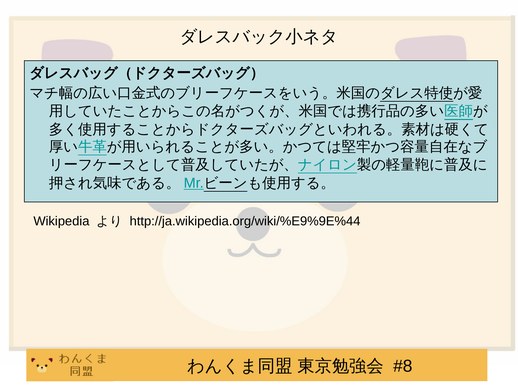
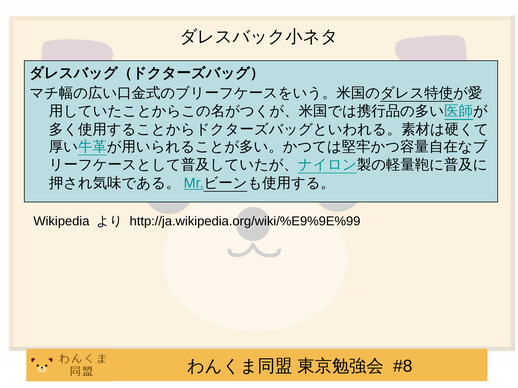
http://ja.wikipedia.org/wiki/%E9%9E%44: http://ja.wikipedia.org/wiki/%E9%9E%44 -> http://ja.wikipedia.org/wiki/%E9%9E%99
